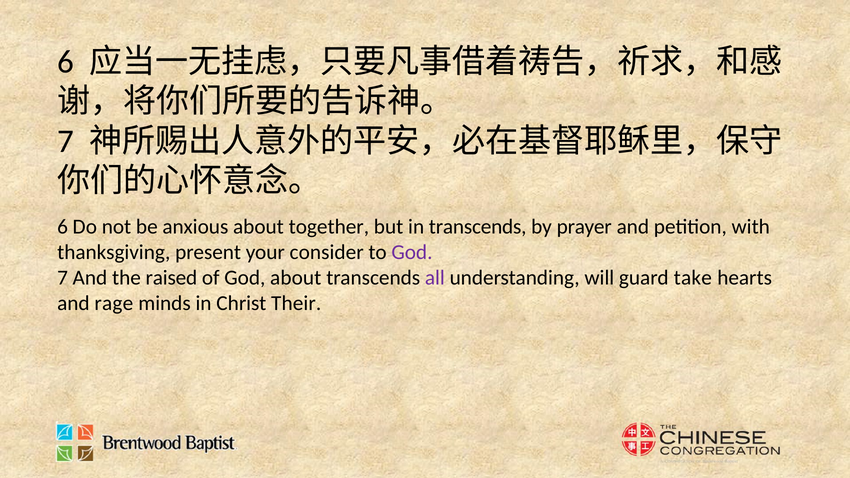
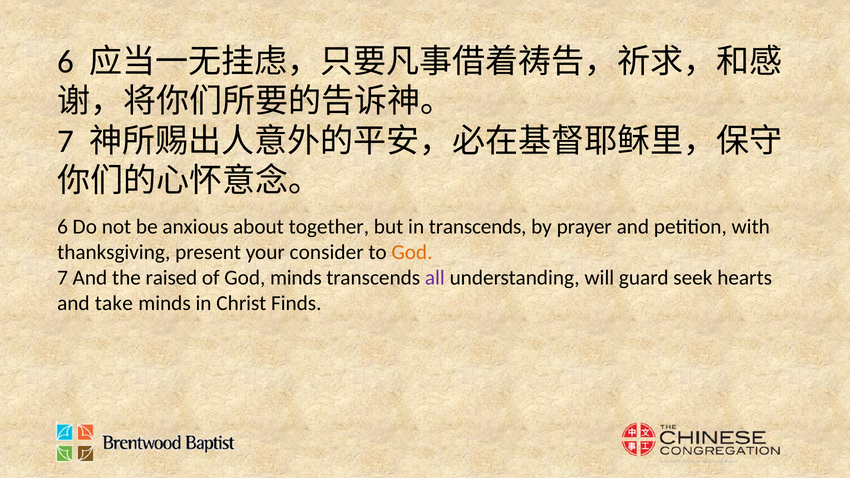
God at (412, 252) colour: purple -> orange
God about: about -> minds
take: take -> seek
rage: rage -> take
Their: Their -> Finds
